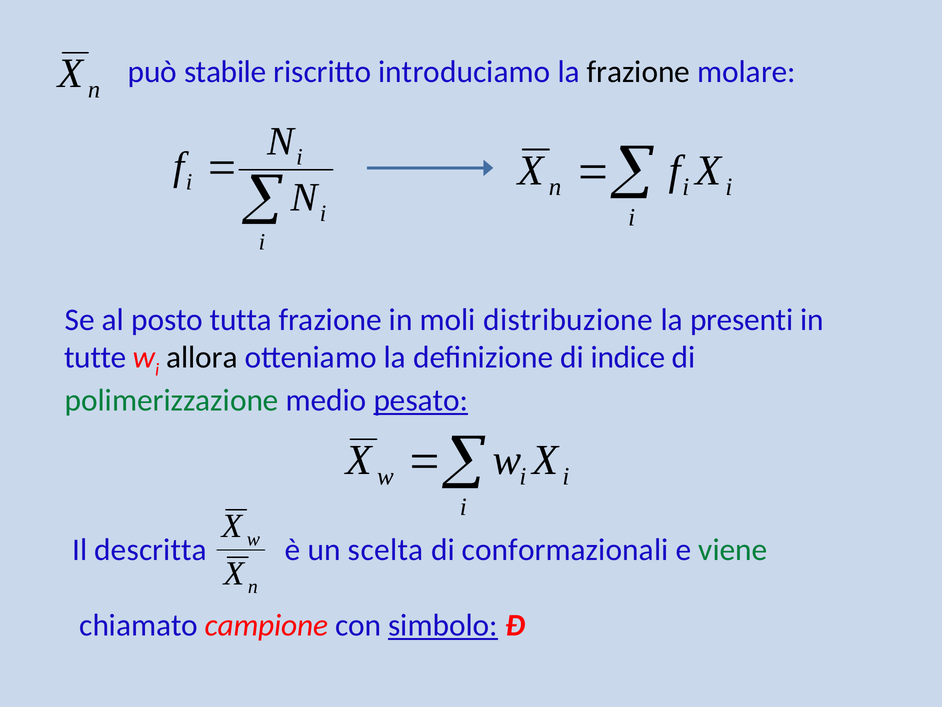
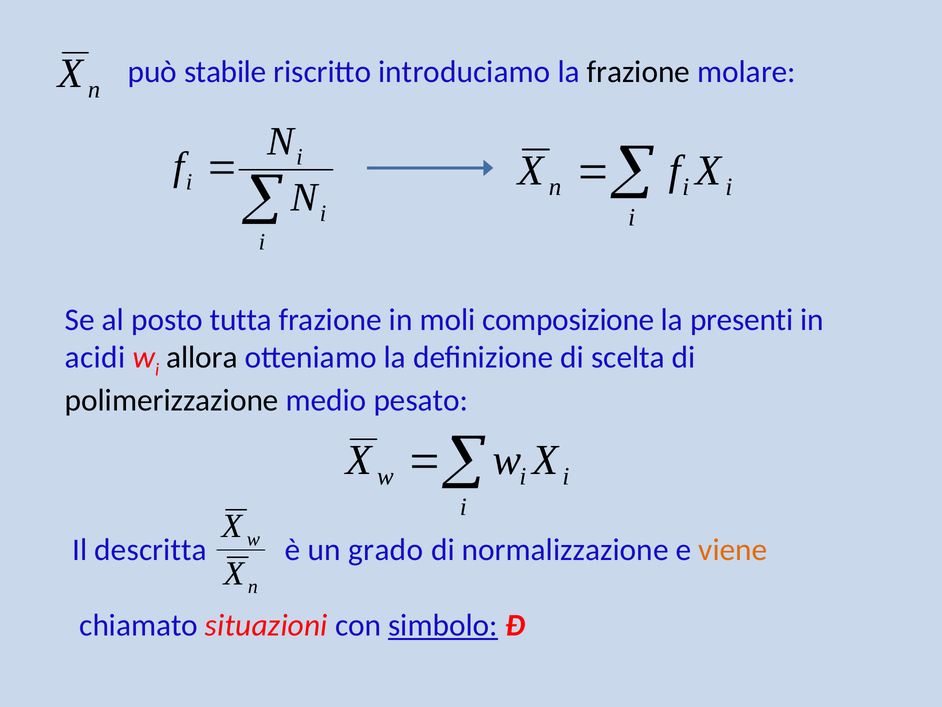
distribuzione: distribuzione -> composizione
tutte: tutte -> acidi
indice: indice -> scelta
polimerizzazione colour: green -> black
pesato underline: present -> none
scelta: scelta -> grado
conformazionali: conformazionali -> normalizzazione
viene colour: green -> orange
campione: campione -> situazioni
